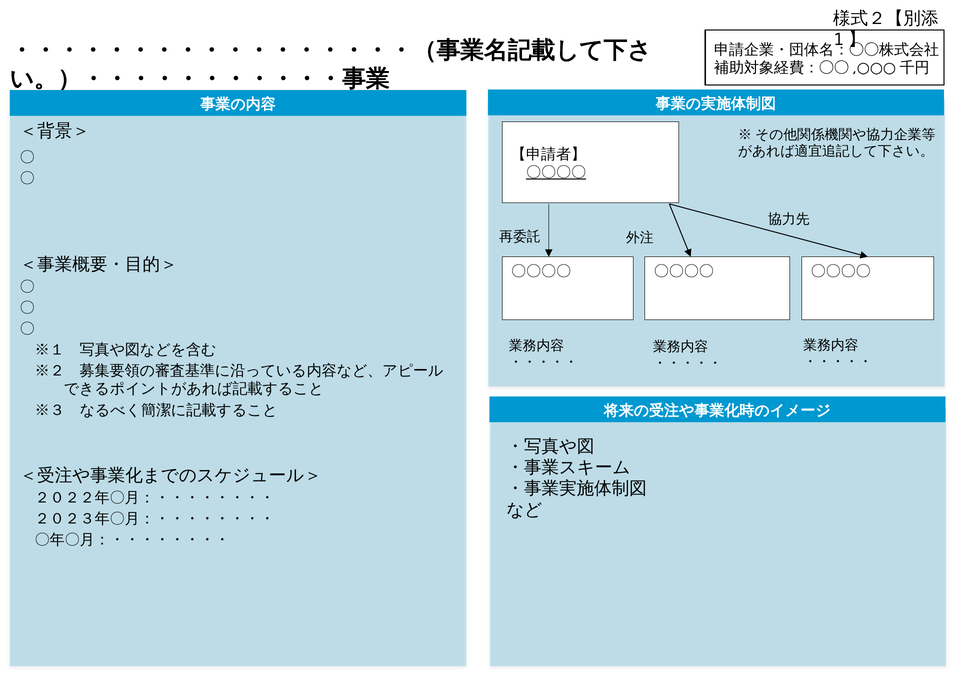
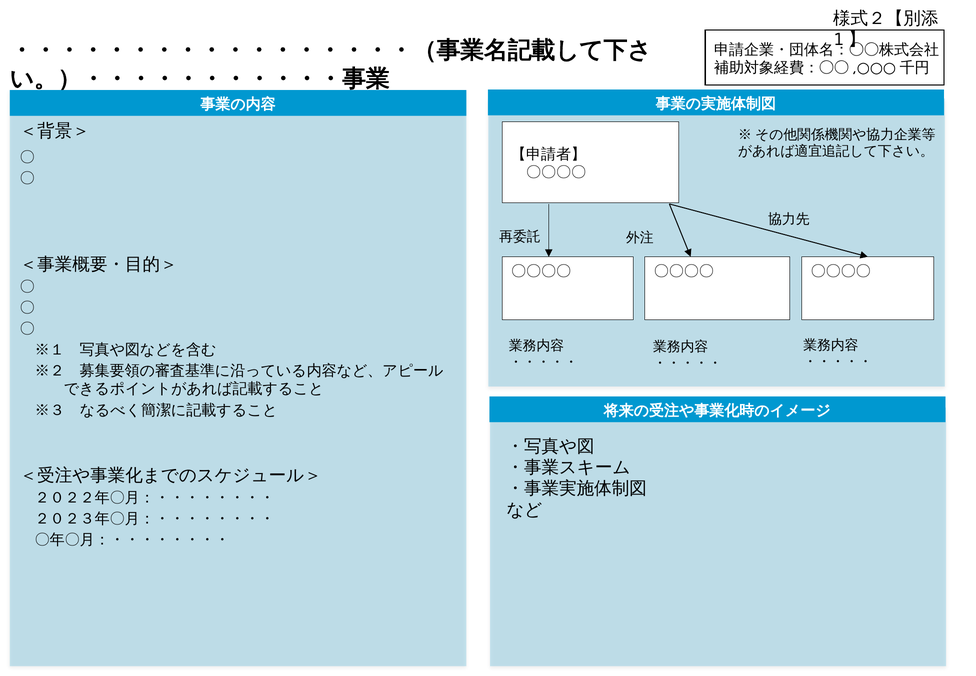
〇〇〇〇 at (556, 172) underline: present -> none
